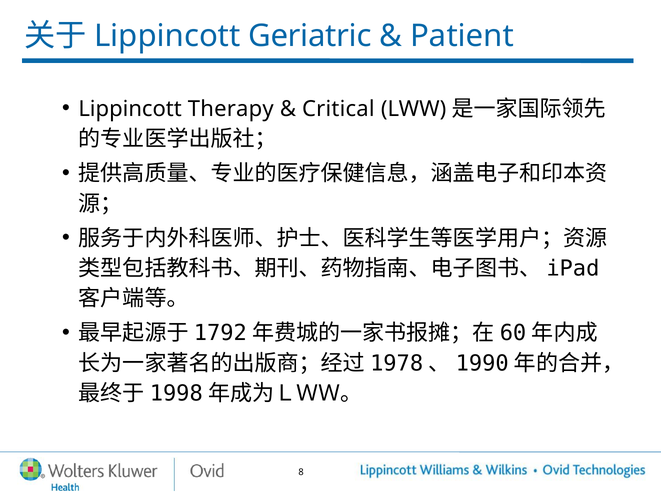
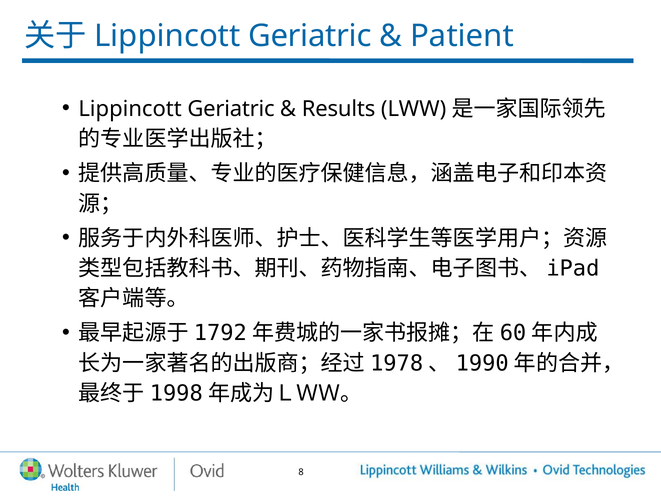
Therapy at (231, 109): Therapy -> Geriatric
Critical: Critical -> Results
